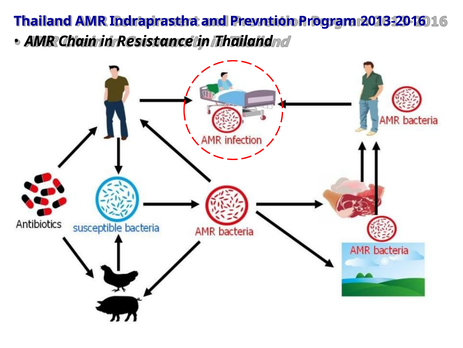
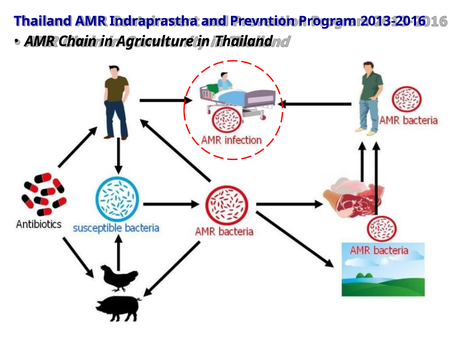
Resistance: Resistance -> Agriculture
